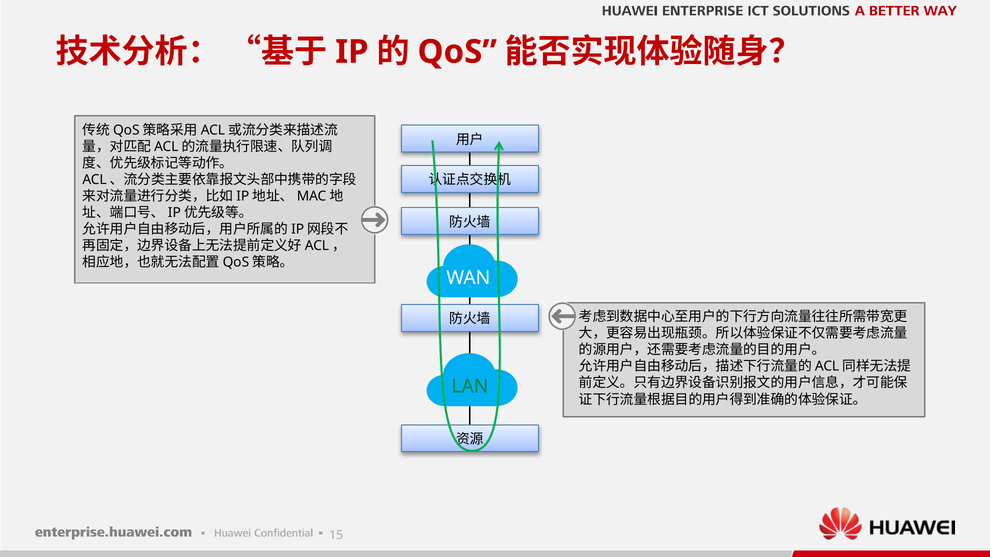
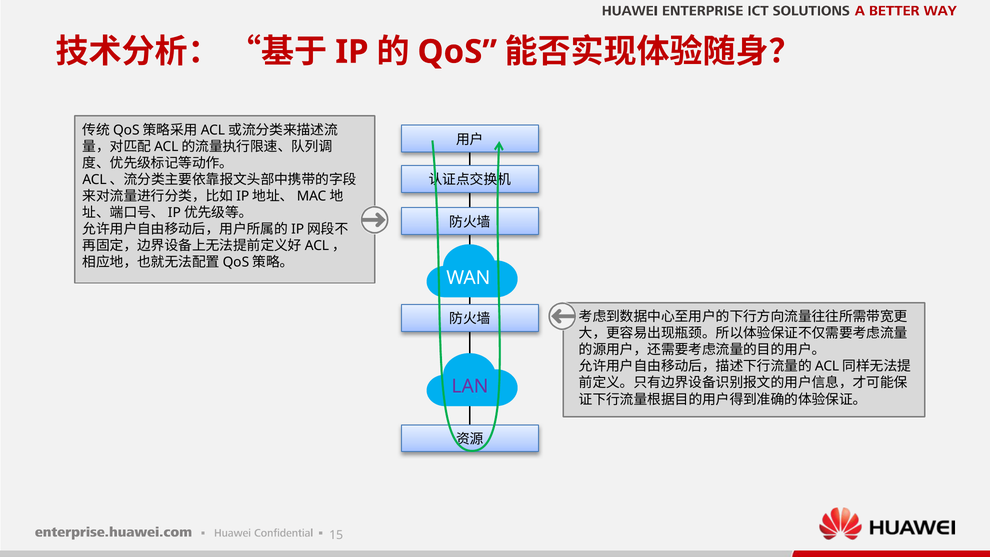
LAN colour: green -> purple
